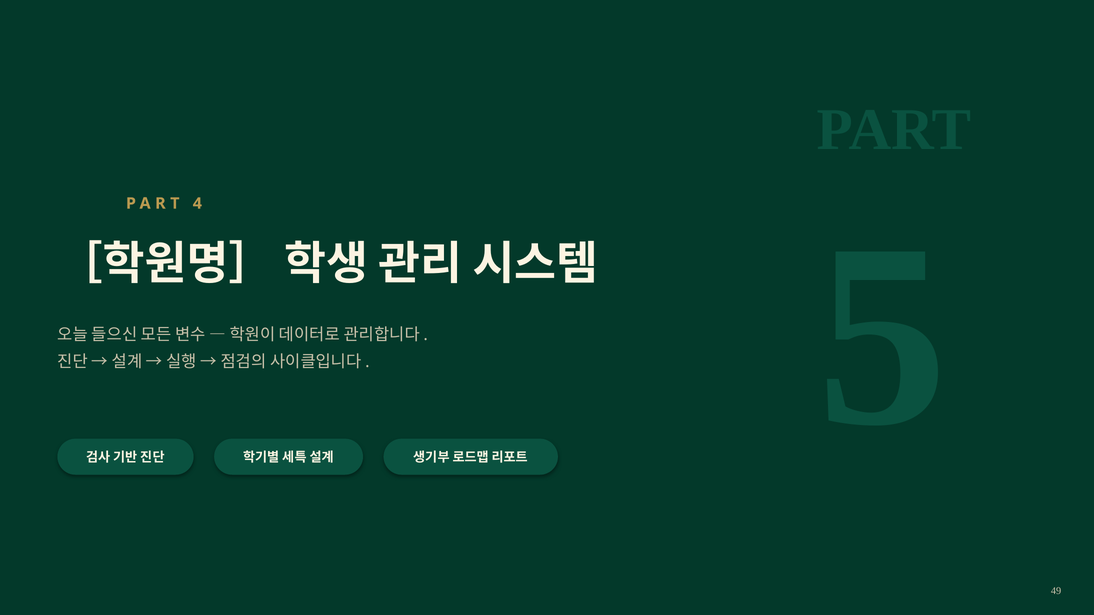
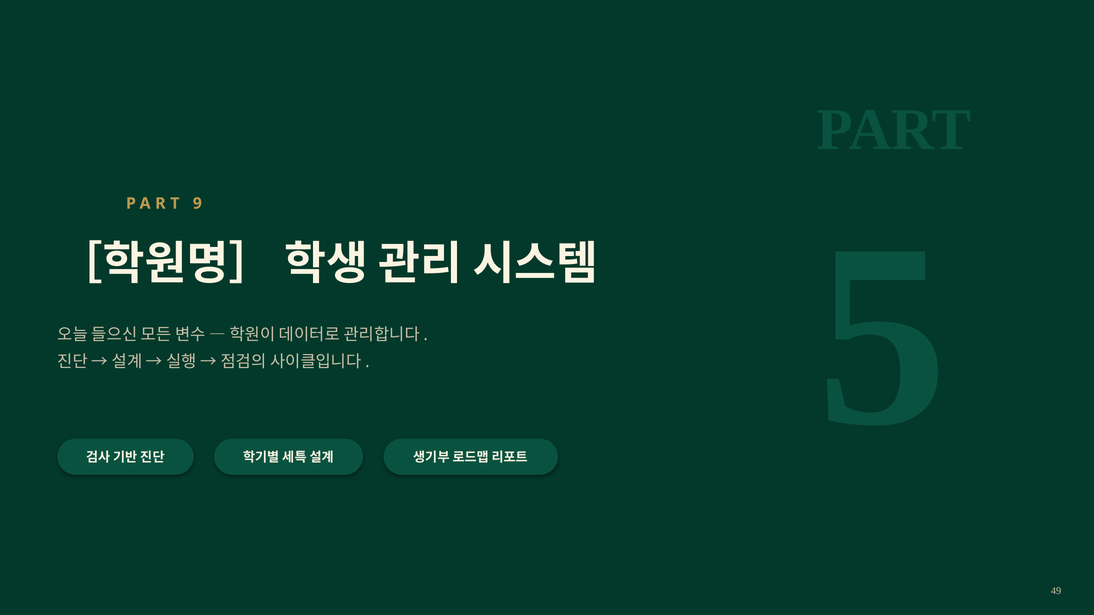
4: 4 -> 9
